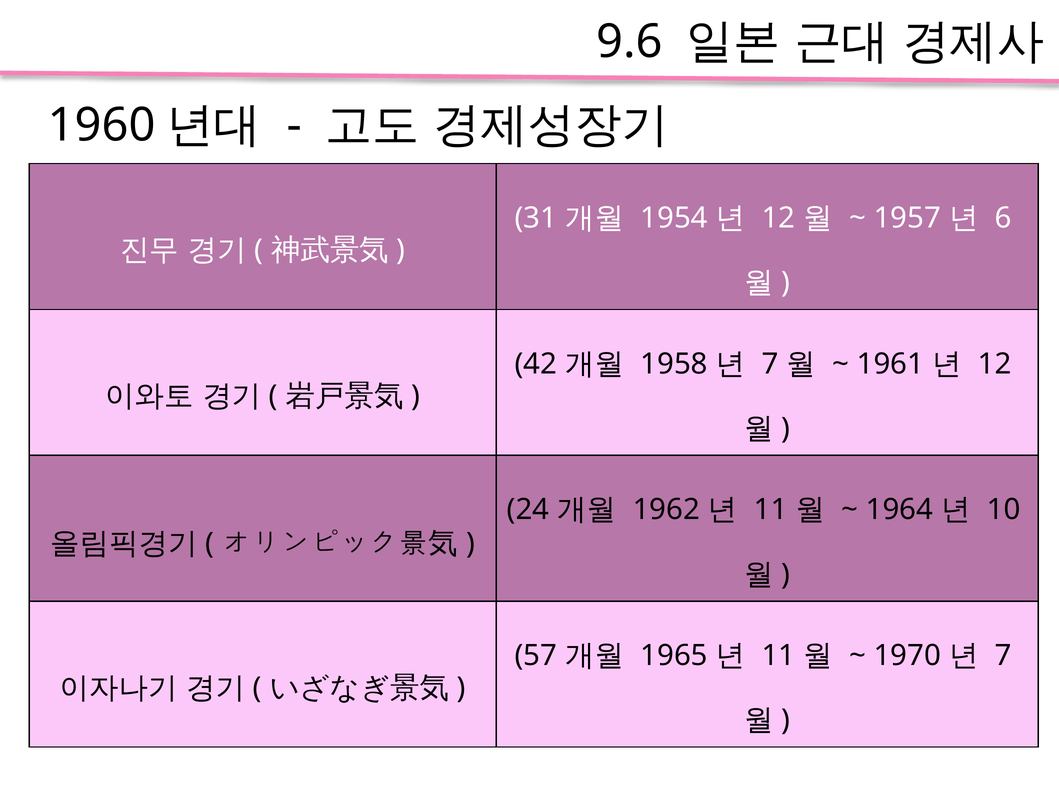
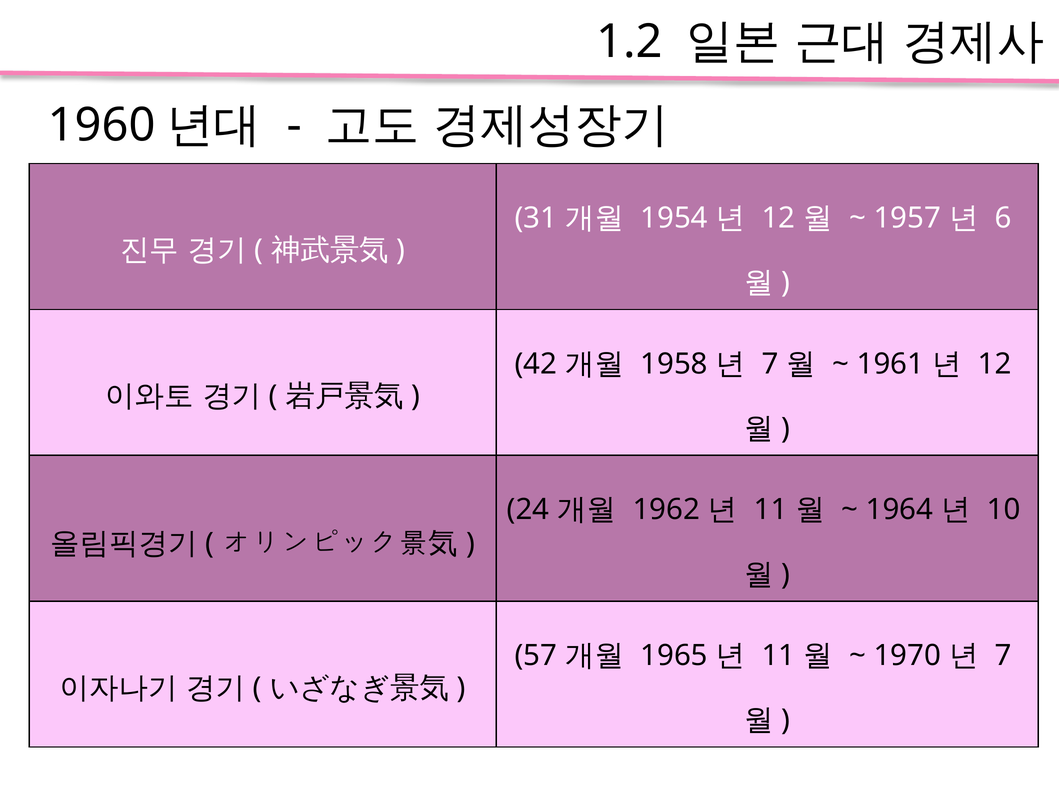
9.6: 9.6 -> 1.2
